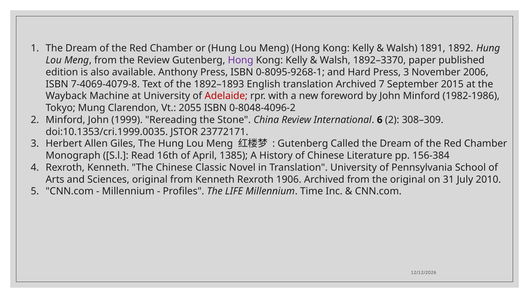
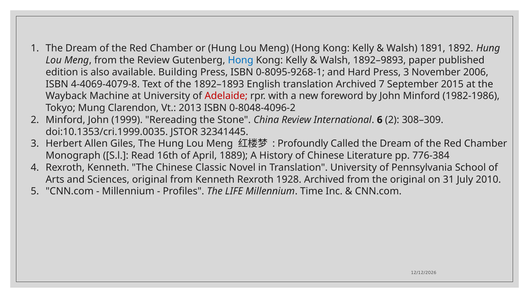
Hong at (241, 60) colour: purple -> blue
1892–3370: 1892–3370 -> 1892–9893
Anthony: Anthony -> Building
7-4069-4079-8: 7-4069-4079-8 -> 4-4069-4079-8
2055: 2055 -> 2013
23772171: 23772171 -> 32341445
Gutenberg at (303, 143): Gutenberg -> Profoundly
1385: 1385 -> 1889
156-384: 156-384 -> 776-384
1906: 1906 -> 1928
